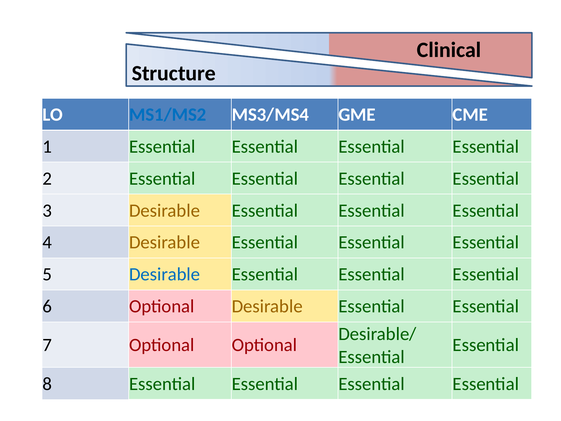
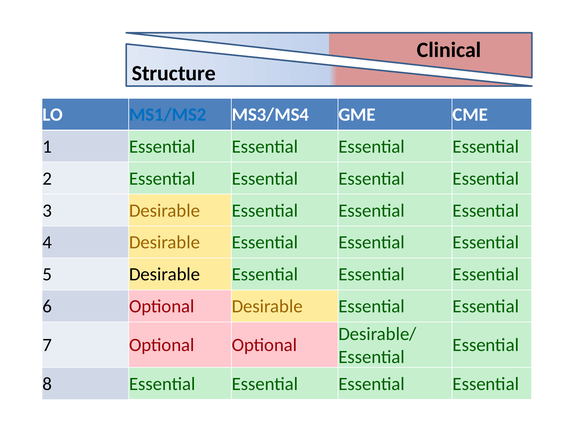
Desirable at (165, 274) colour: blue -> black
